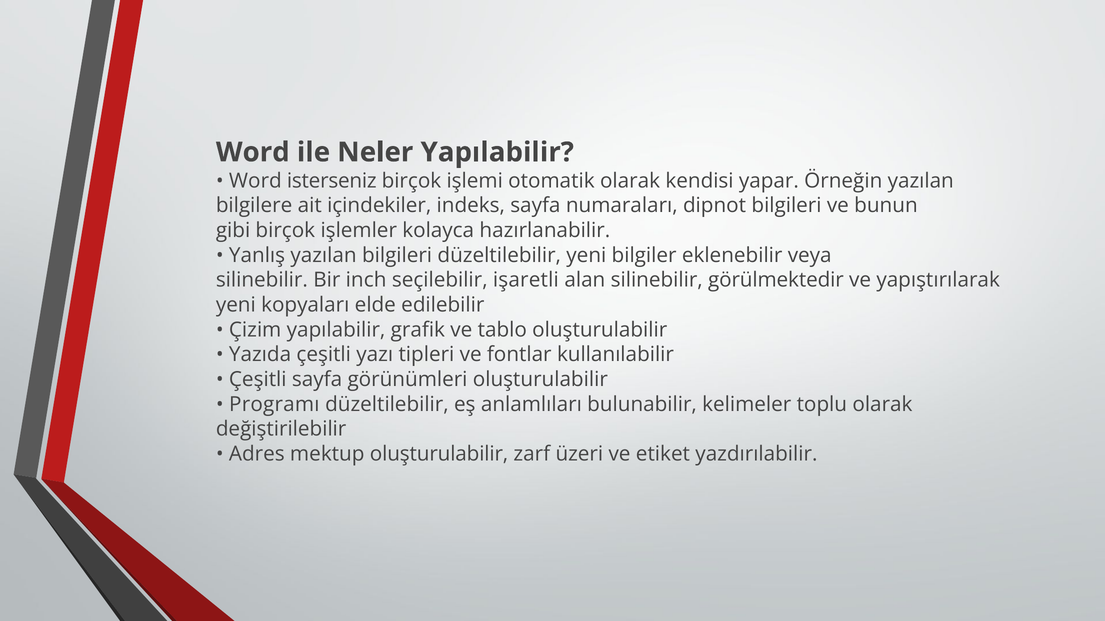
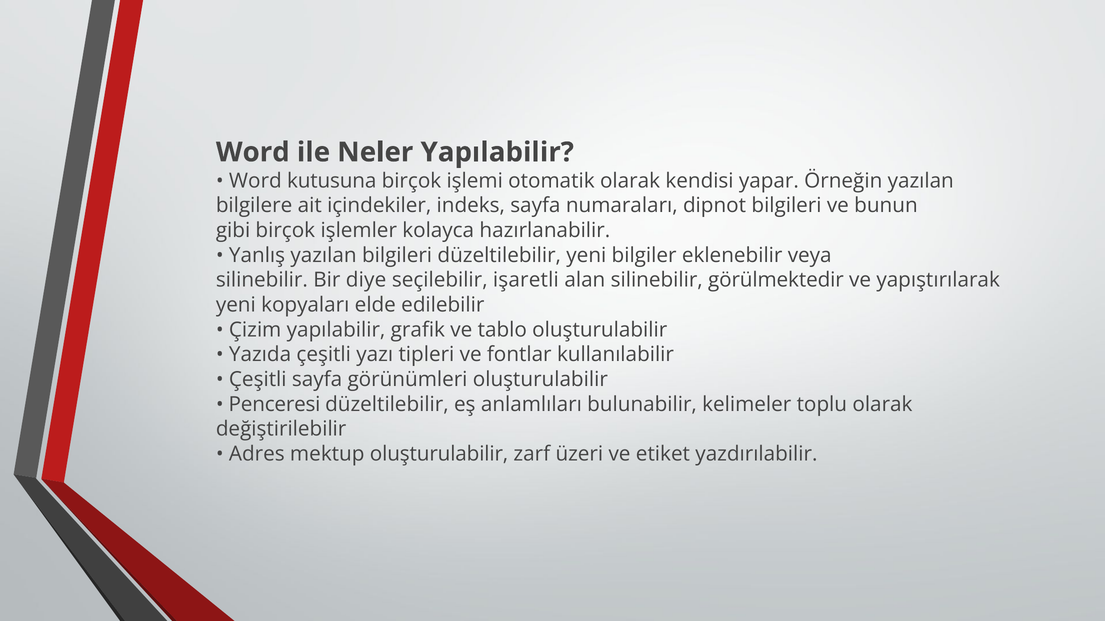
isterseniz: isterseniz -> kutusuna
inch: inch -> diye
Programı: Programı -> Penceresi
